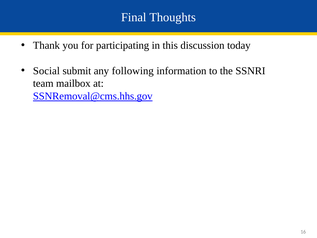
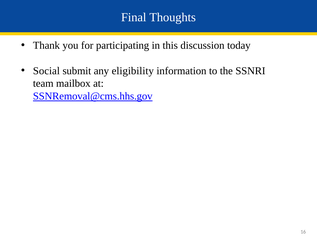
following: following -> eligibility
